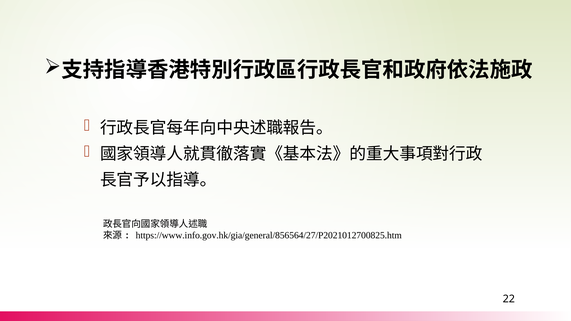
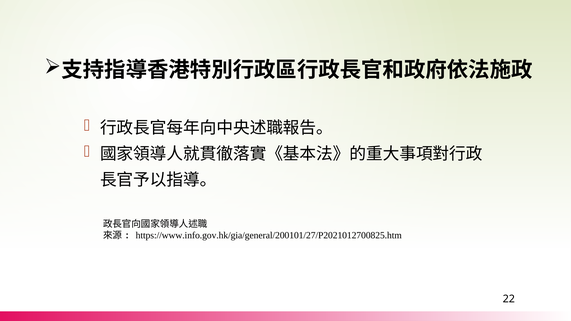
https://www.info.gov.hk/gia/general/856564/27/P2021012700825.htm: https://www.info.gov.hk/gia/general/856564/27/P2021012700825.htm -> https://www.info.gov.hk/gia/general/200101/27/P2021012700825.htm
